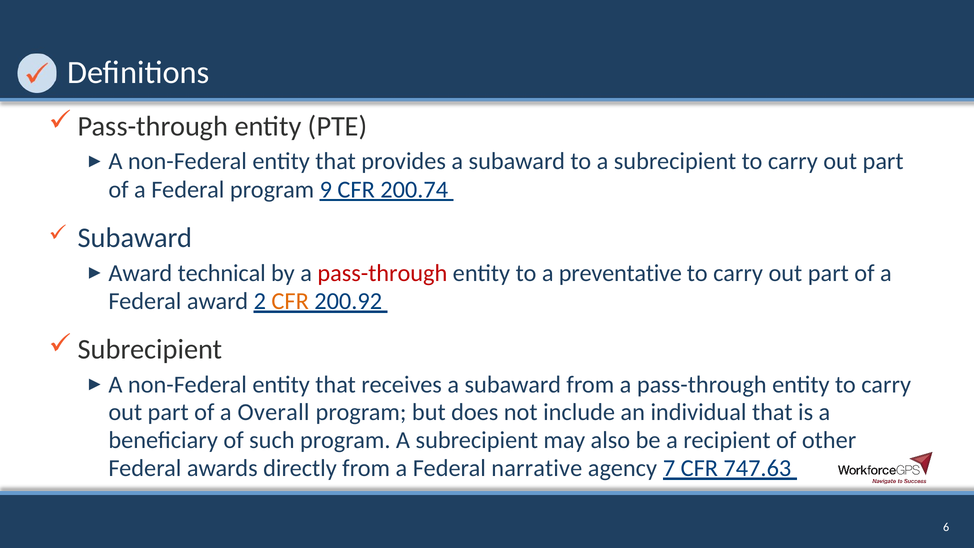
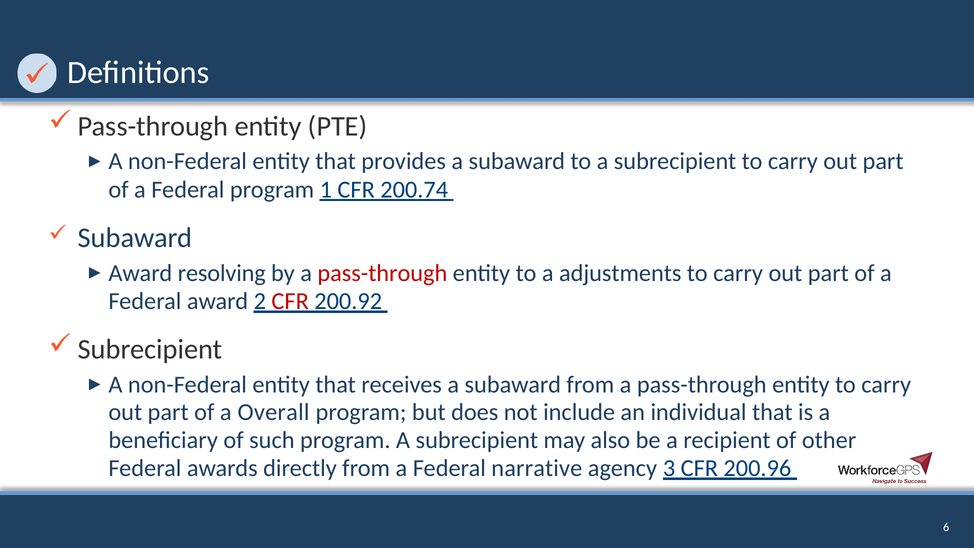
9: 9 -> 1
technical: technical -> resolving
preventative: preventative -> adjustments
CFR at (290, 301) colour: orange -> red
7: 7 -> 3
747.63: 747.63 -> 200.96
